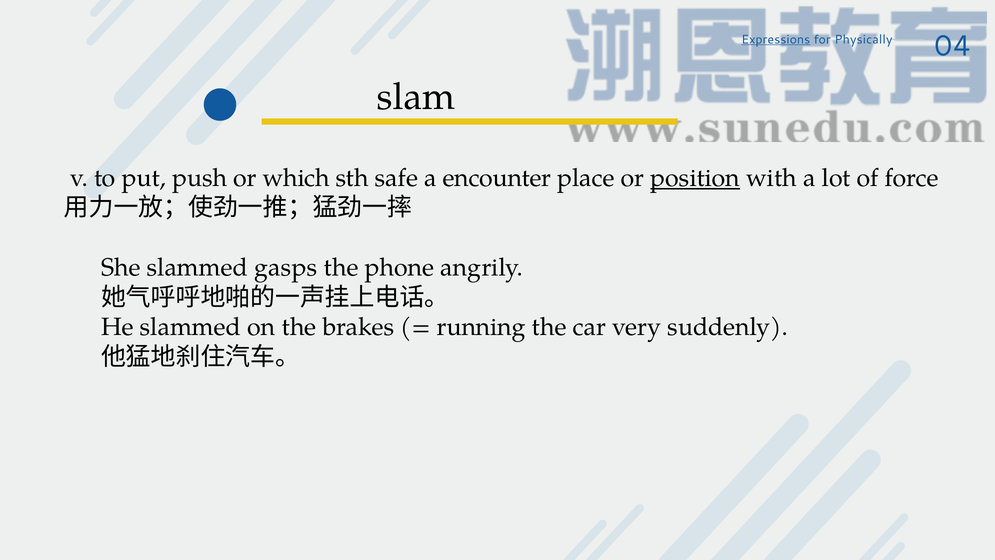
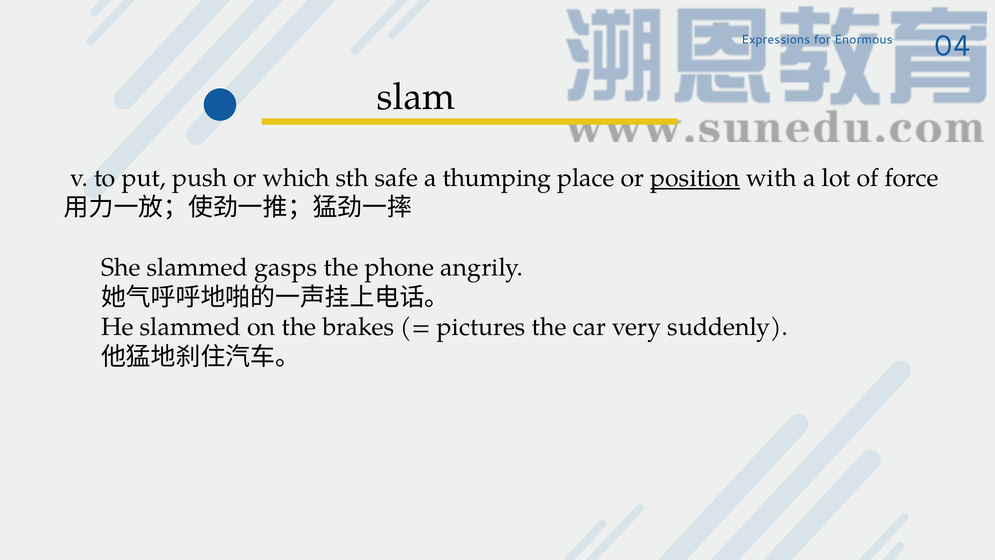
Expressions underline: present -> none
Physically: Physically -> Enormous
encounter: encounter -> thumping
running: running -> pictures
